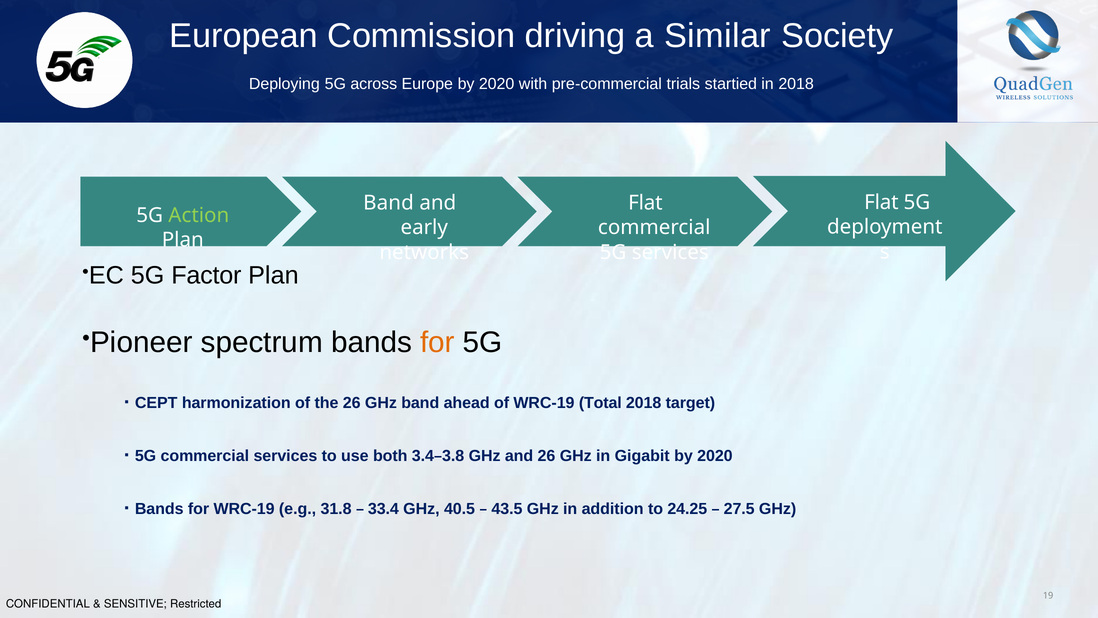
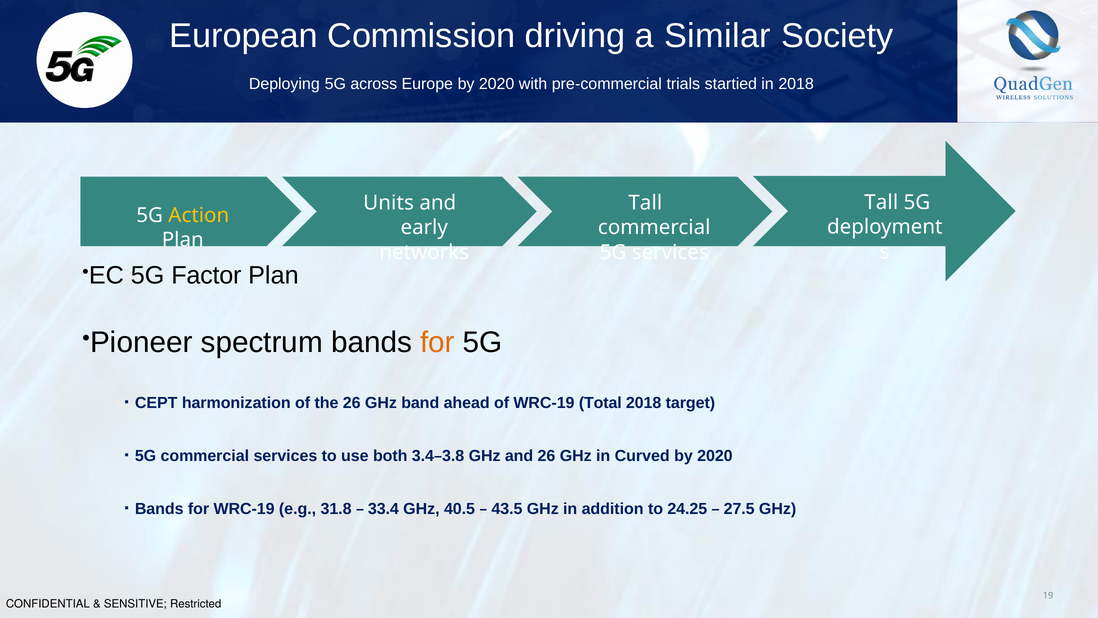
Flat at (881, 202): Flat -> Tall
Band at (389, 203): Band -> Units
Flat at (645, 203): Flat -> Tall
Action colour: light green -> yellow
Gigabit: Gigabit -> Curved
